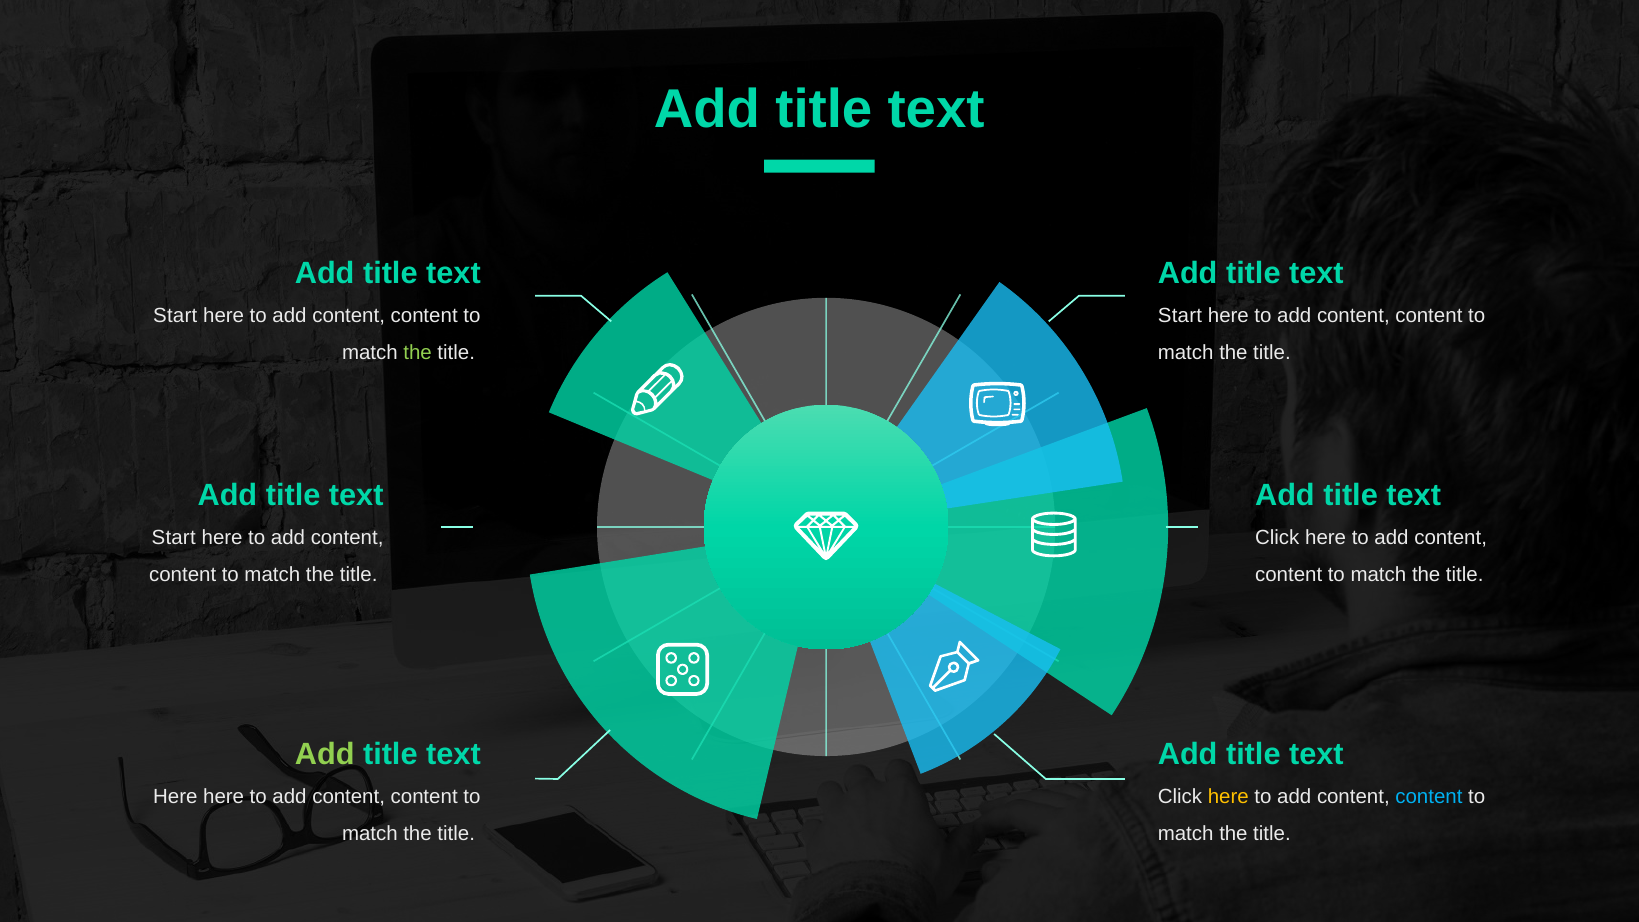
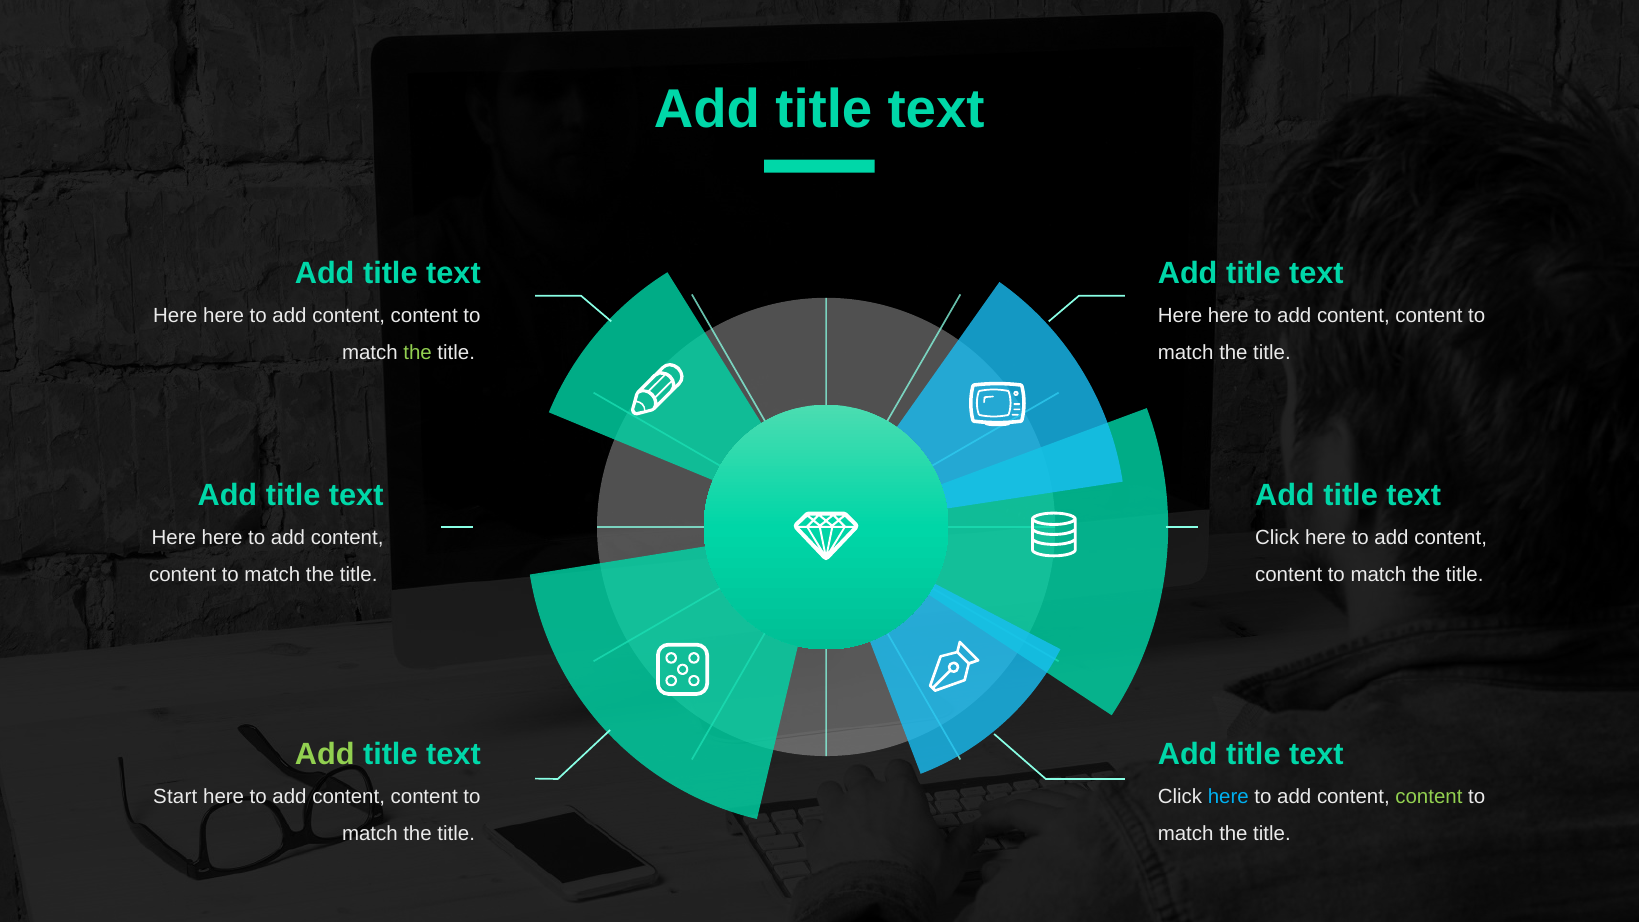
Start at (175, 316): Start -> Here
Start at (1180, 316): Start -> Here
Start at (174, 538): Start -> Here
Here at (175, 797): Here -> Start
here at (1228, 797) colour: yellow -> light blue
content at (1429, 797) colour: light blue -> light green
